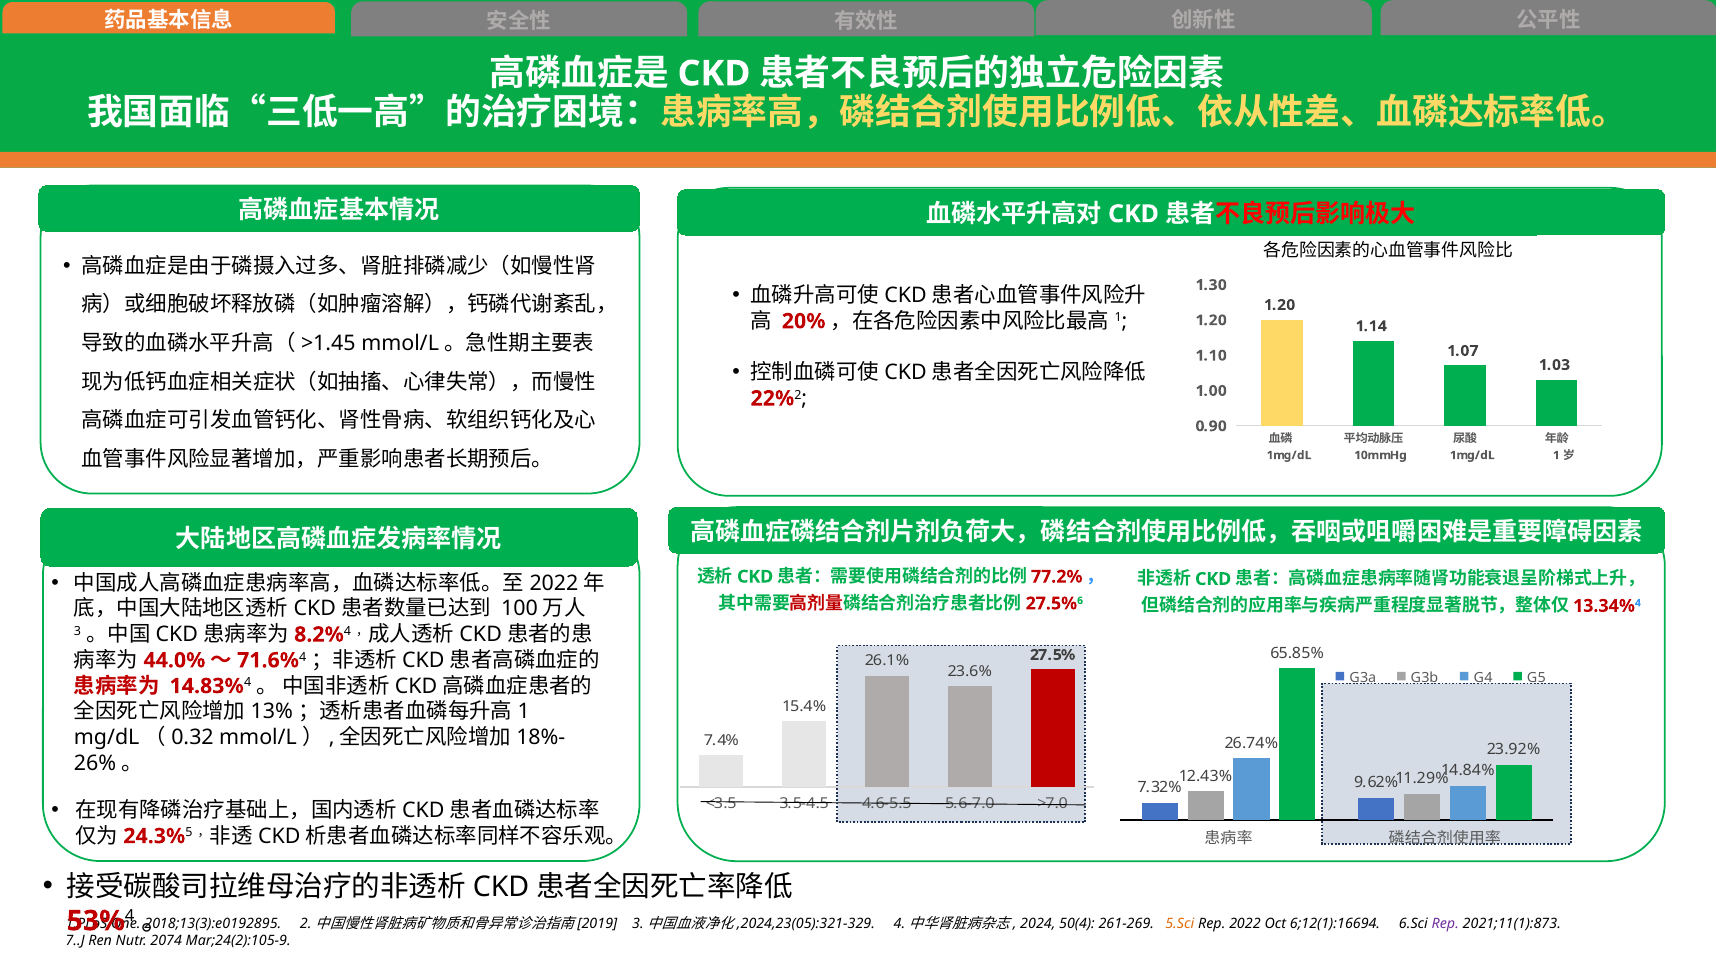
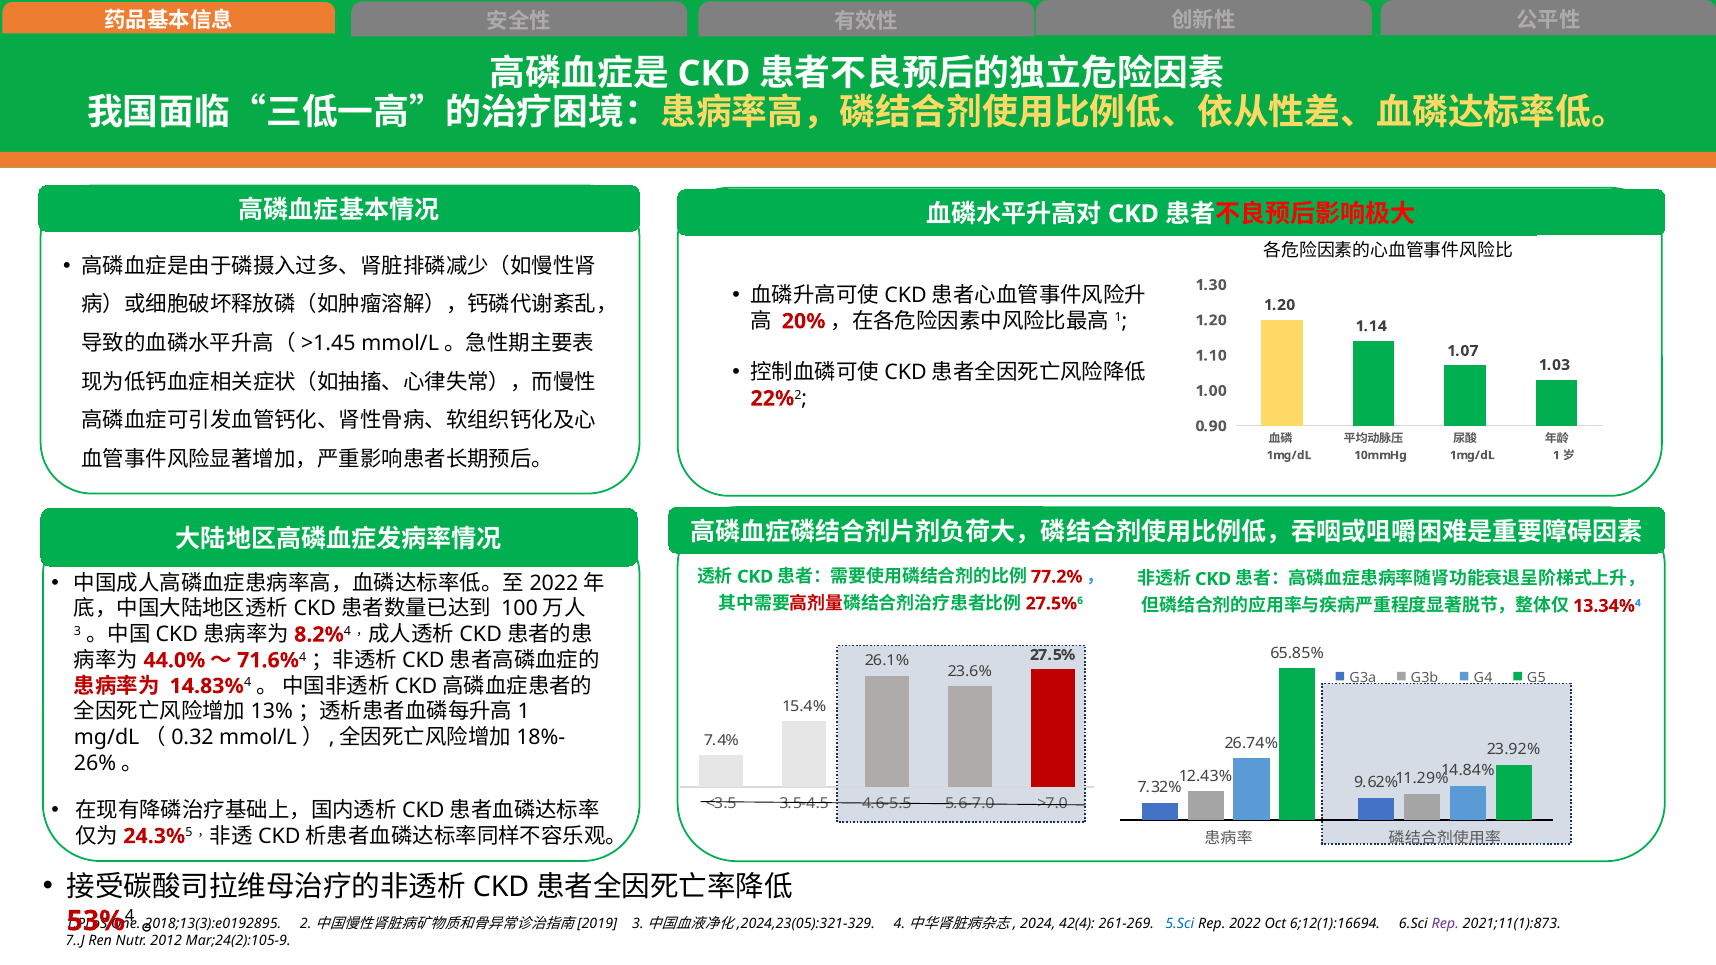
50(4: 50(4 -> 42(4
5.Sci colour: orange -> blue
2074: 2074 -> 2012
